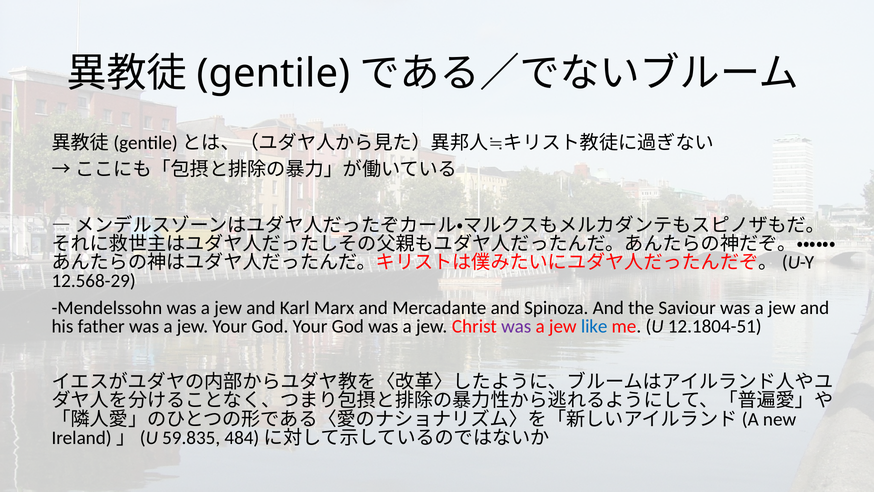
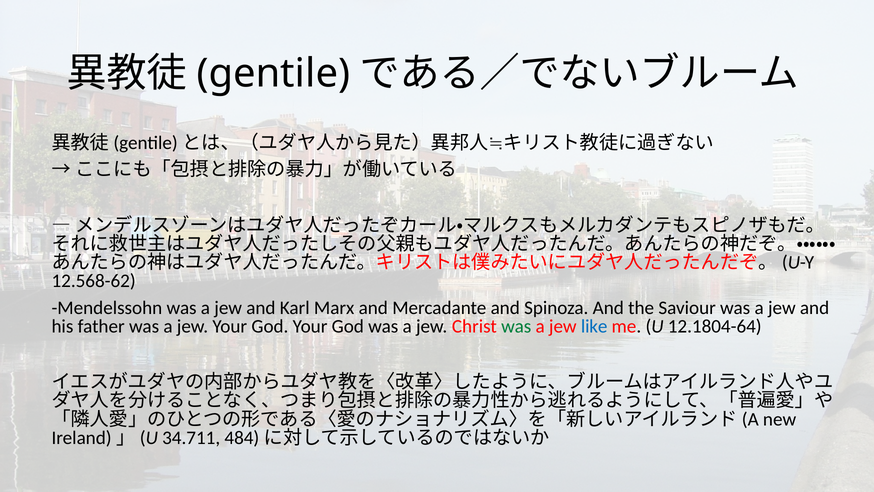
12.568-29: 12.568-29 -> 12.568-62
was at (516, 326) colour: purple -> green
12.1804-51: 12.1804-51 -> 12.1804-64
59.835: 59.835 -> 34.711
